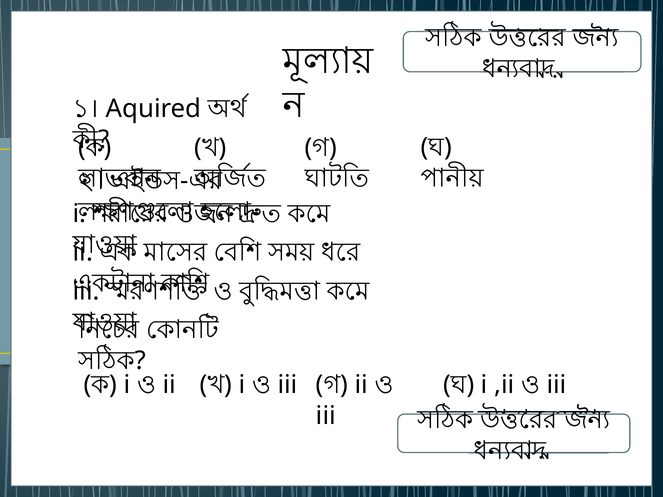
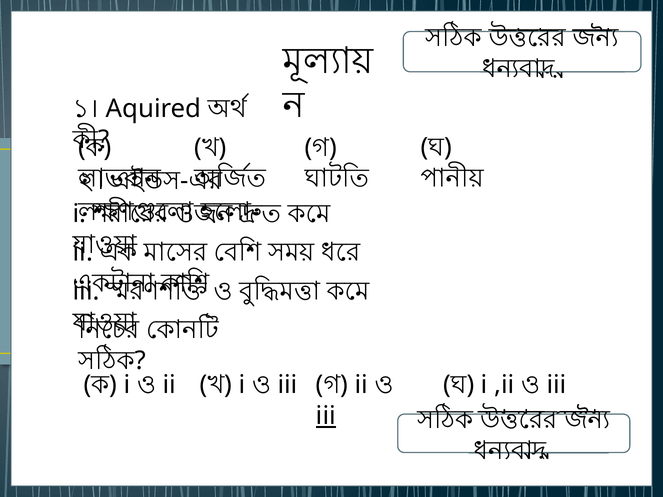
iii at (326, 416) underline: none -> present
